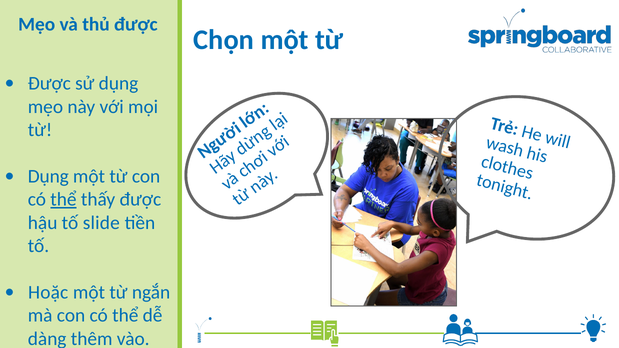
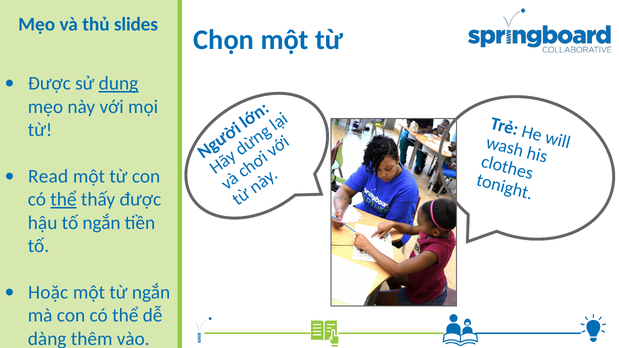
thủ được: được -> slides
dụng at (118, 84) underline: none -> present
Dụng at (48, 176): Dụng -> Read
tố slide: slide -> ngắn
